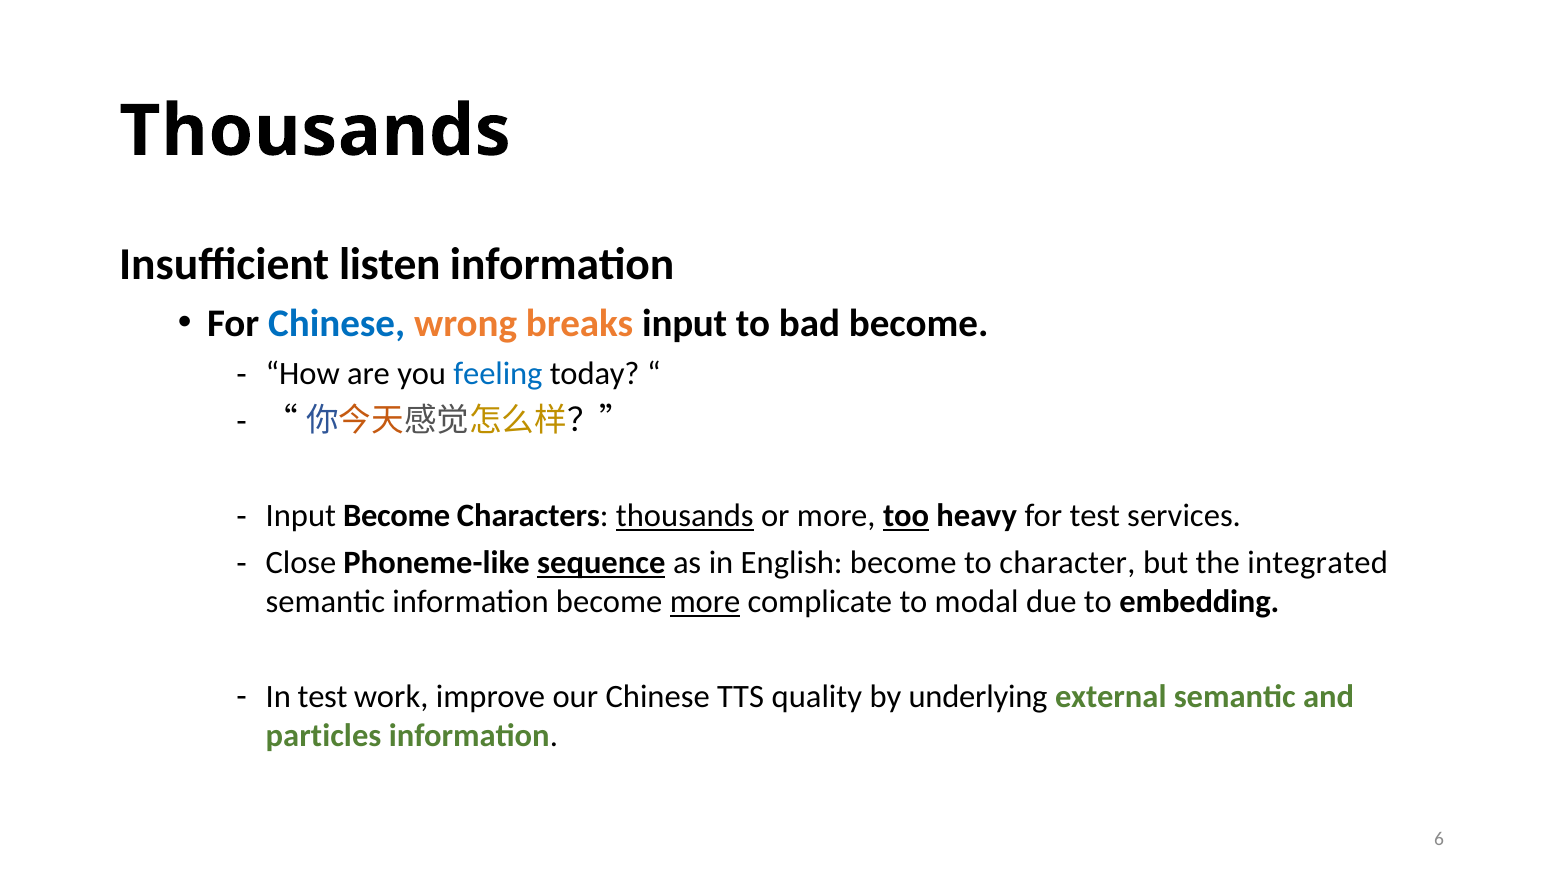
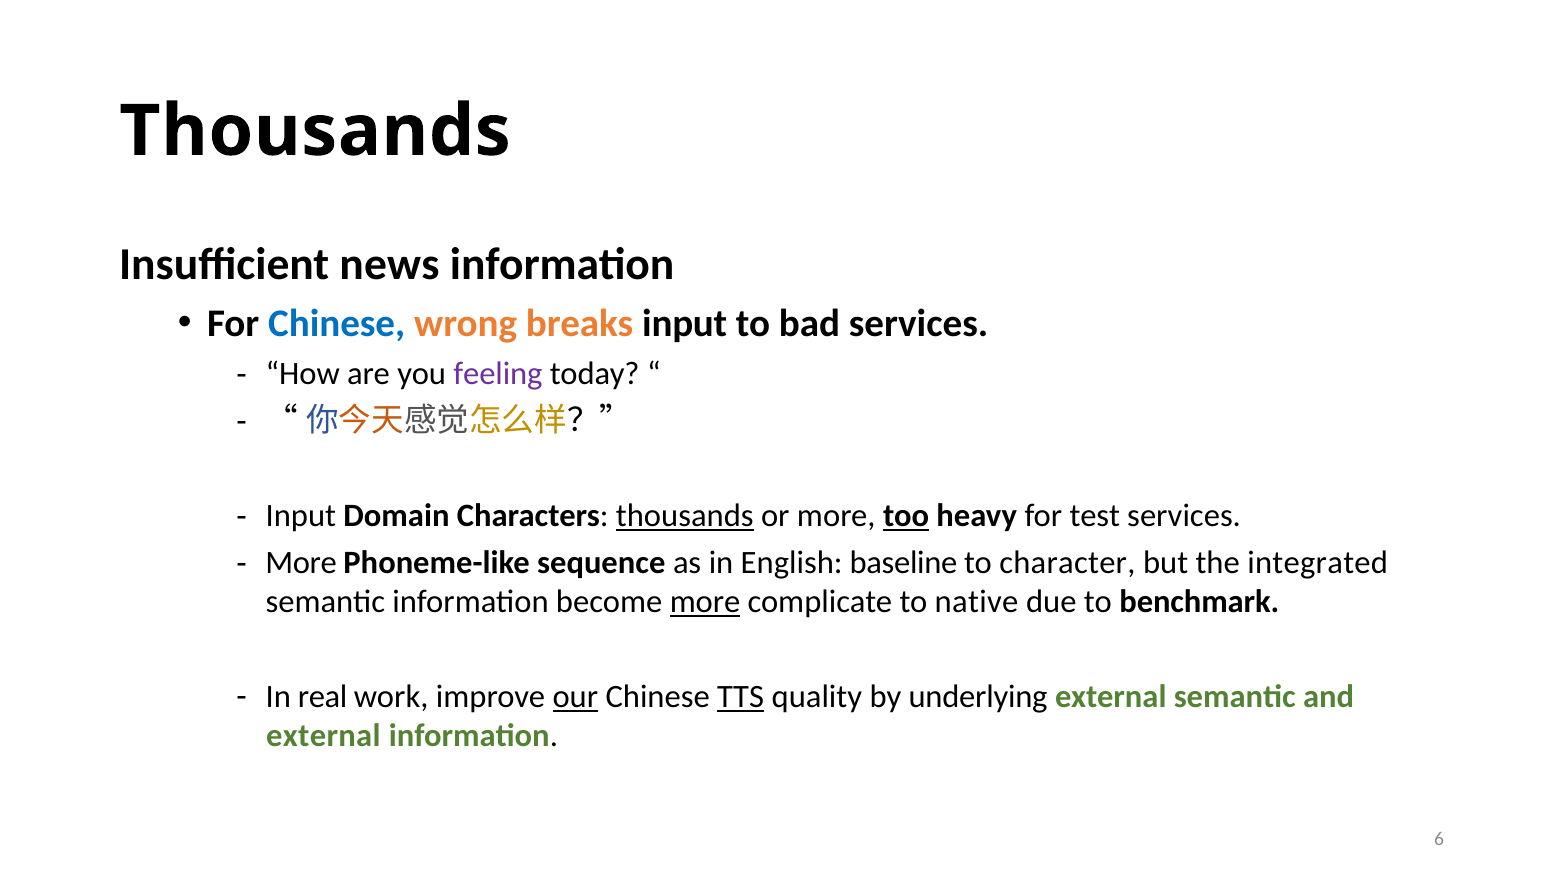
listen: listen -> news
bad become: become -> services
feeling colour: blue -> purple
Input Become: Become -> Domain
Close at (301, 563): Close -> More
sequence underline: present -> none
English become: become -> baseline
modal: modal -> native
embedding: embedding -> benchmark
In test: test -> real
our underline: none -> present
TTS underline: none -> present
particles at (324, 736): particles -> external
